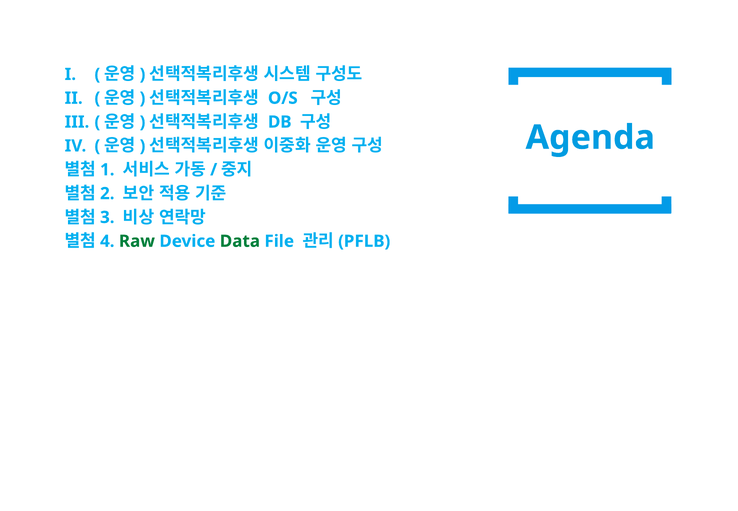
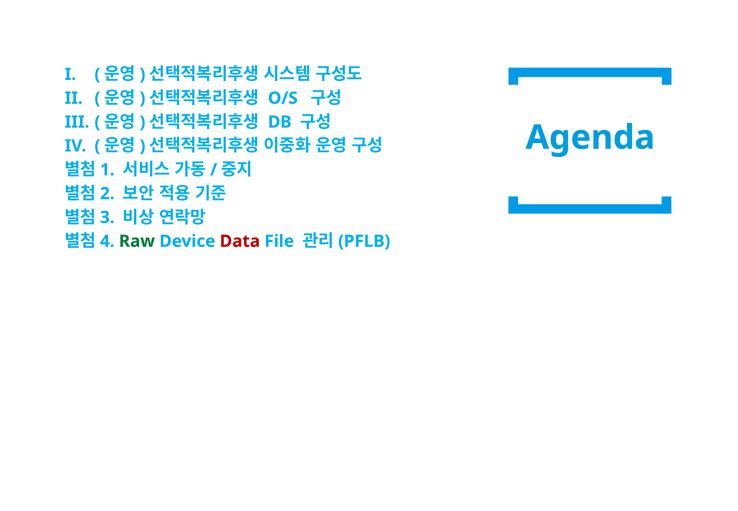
Data colour: green -> red
